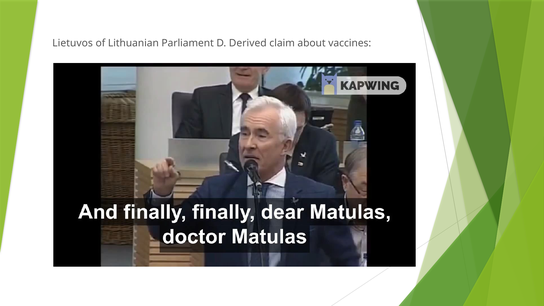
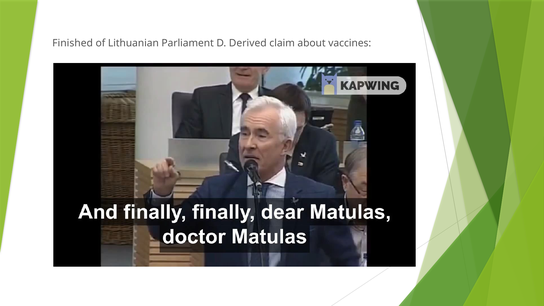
Lietuvos: Lietuvos -> Finished
